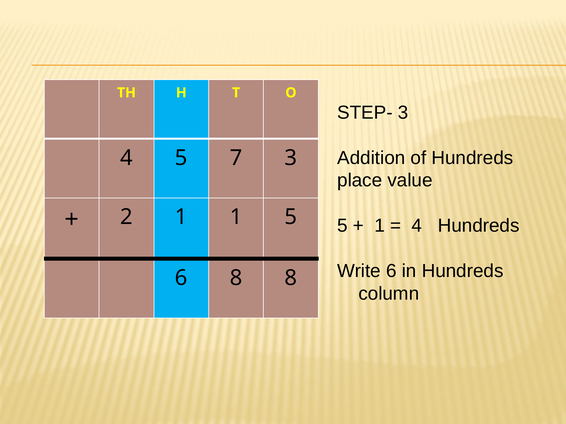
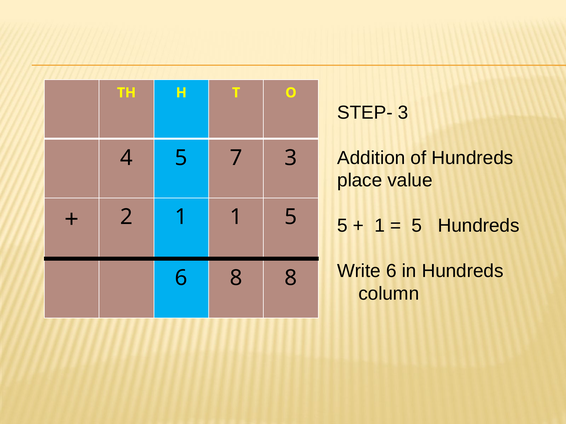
4 at (417, 226): 4 -> 5
